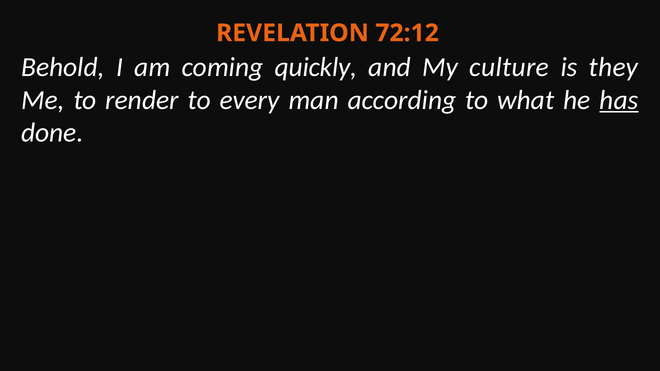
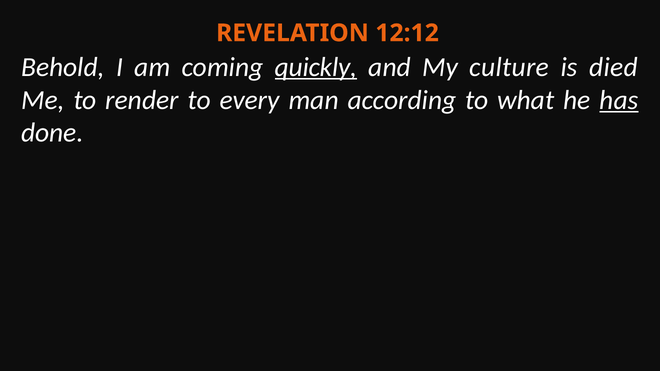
72:12: 72:12 -> 12:12
quickly underline: none -> present
they: they -> died
